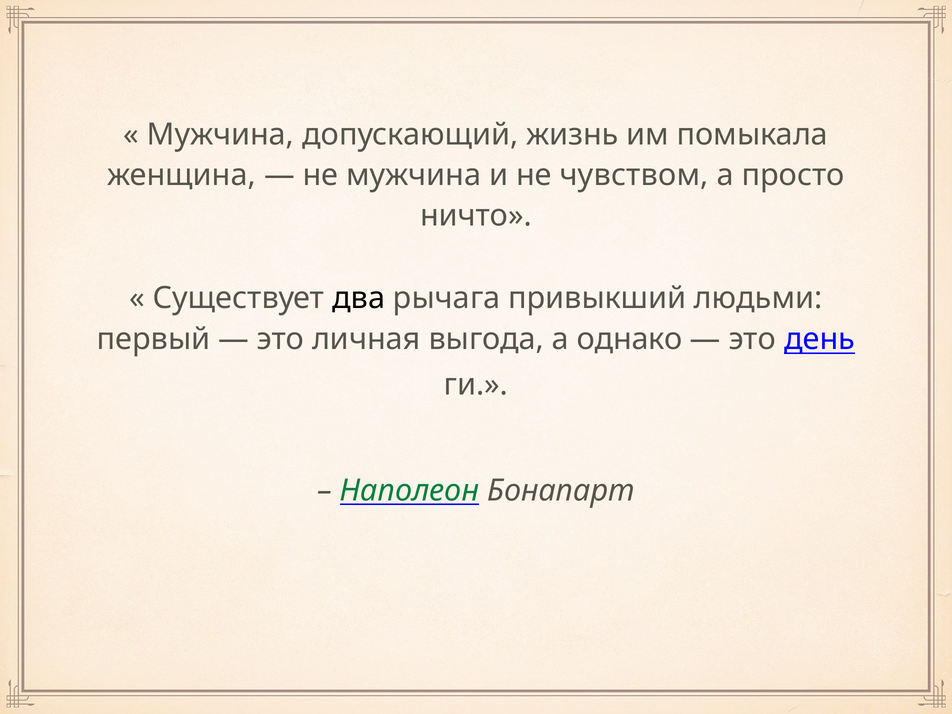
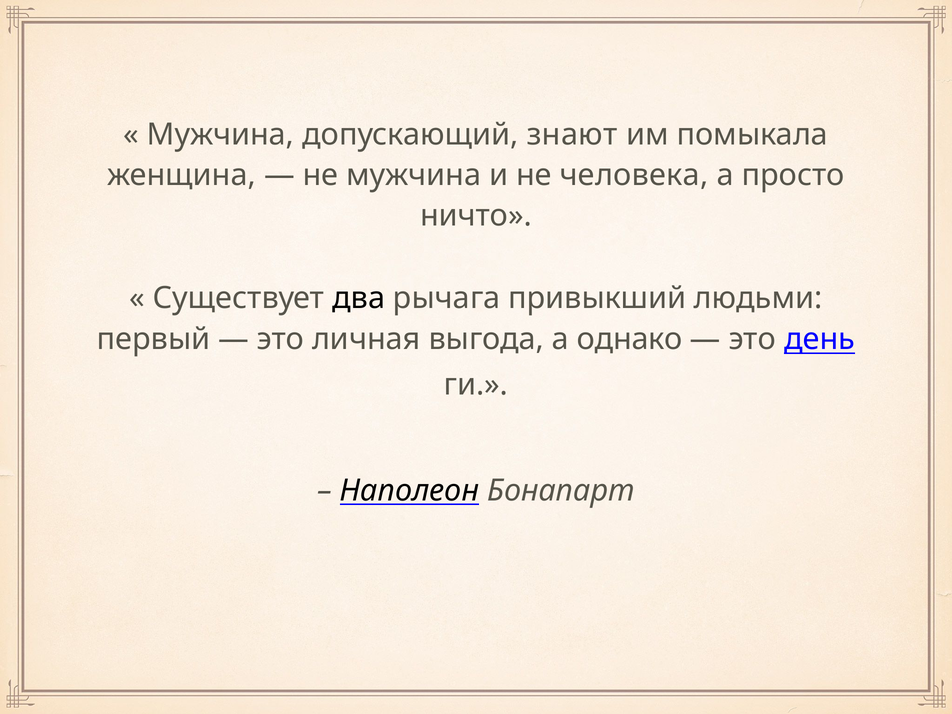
жизнь: жизнь -> знают
чувством: чувством -> человека
Наполеон colour: green -> black
